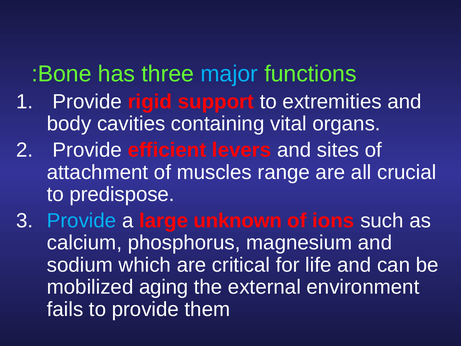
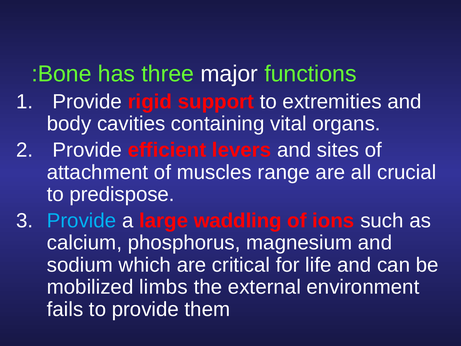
major colour: light blue -> white
unknown: unknown -> waddling
aging: aging -> limbs
